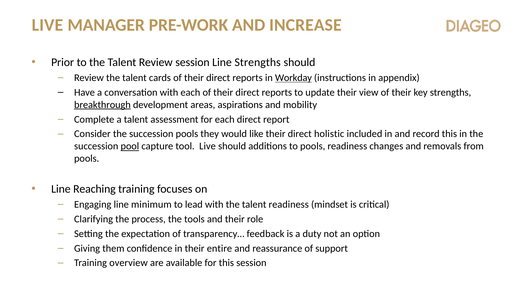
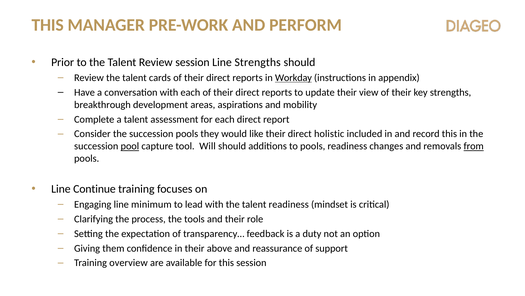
LIVE at (47, 25): LIVE -> THIS
INCREASE: INCREASE -> PERFORM
breakthrough underline: present -> none
tool Live: Live -> Will
from underline: none -> present
Reaching: Reaching -> Continue
entire: entire -> above
